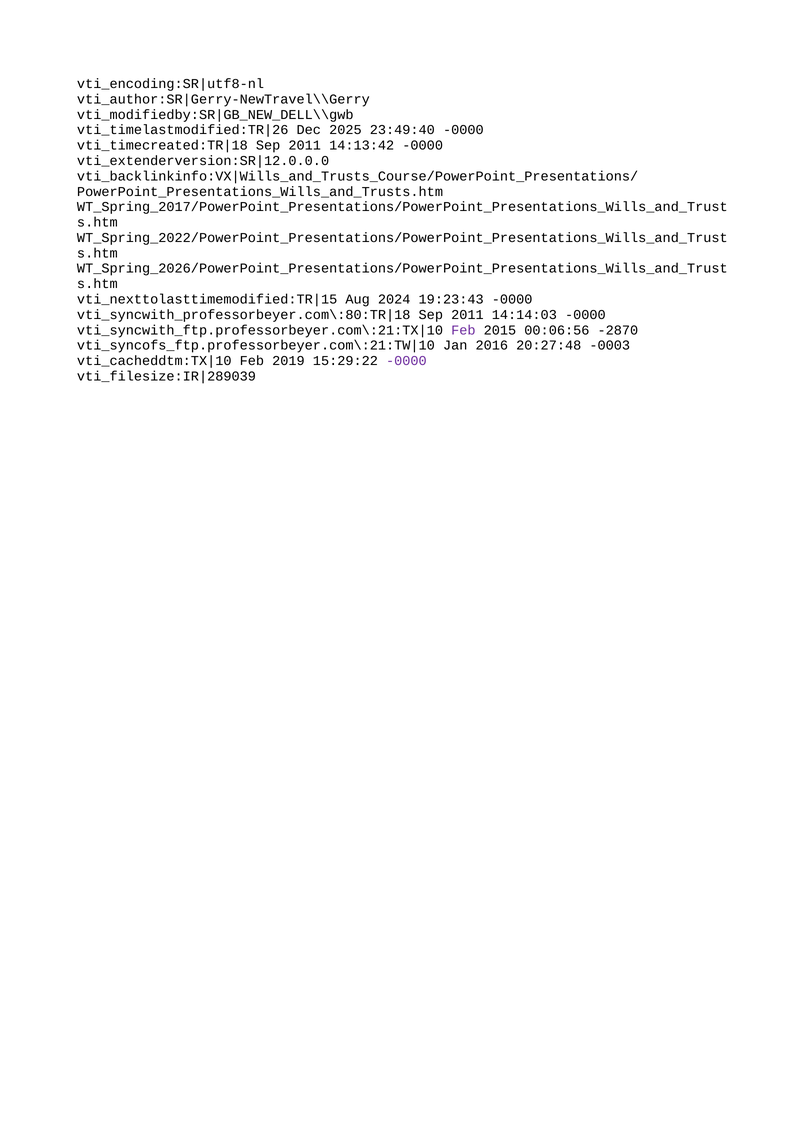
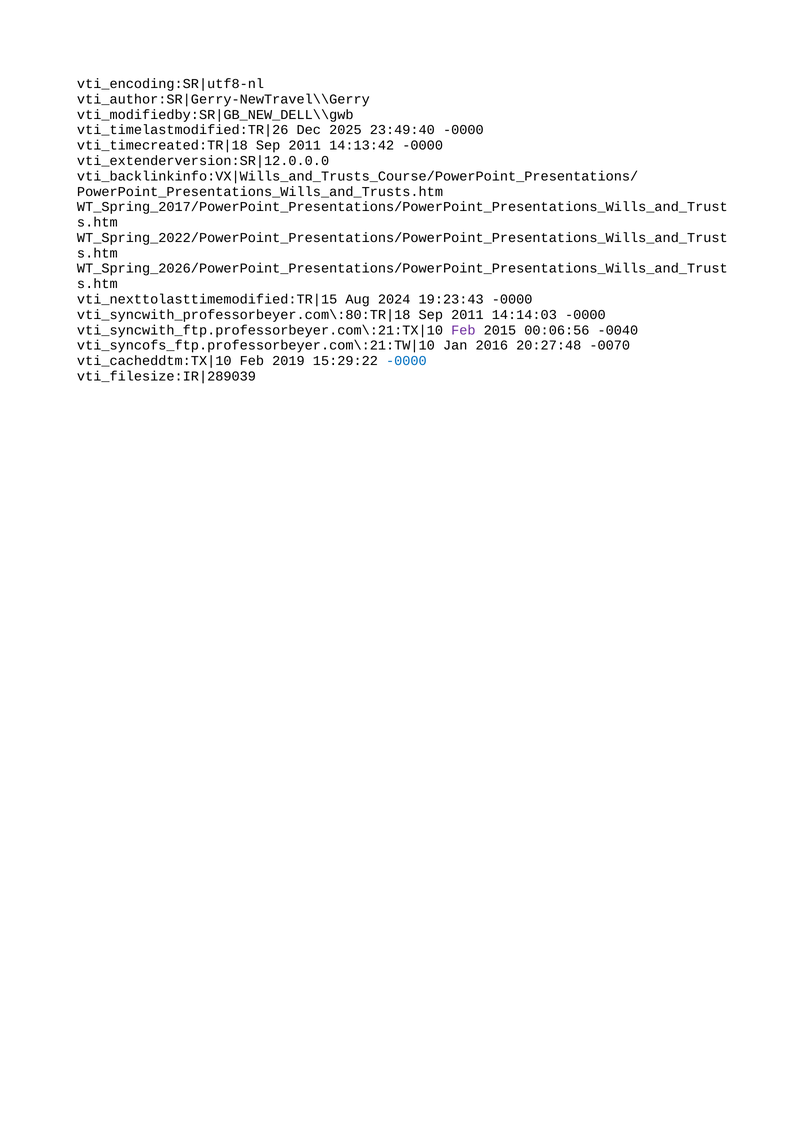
-2870: -2870 -> -0040
-0003: -0003 -> -0070
-0000 at (406, 361) colour: purple -> blue
